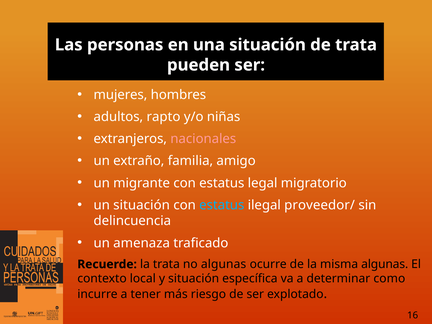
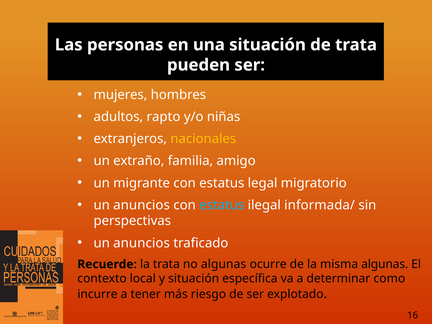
nacionales colour: pink -> yellow
situación at (142, 205): situación -> anuncios
proveedor/: proveedor/ -> informada/
delincuencia: delincuencia -> perspectivas
amenaza at (142, 243): amenaza -> anuncios
